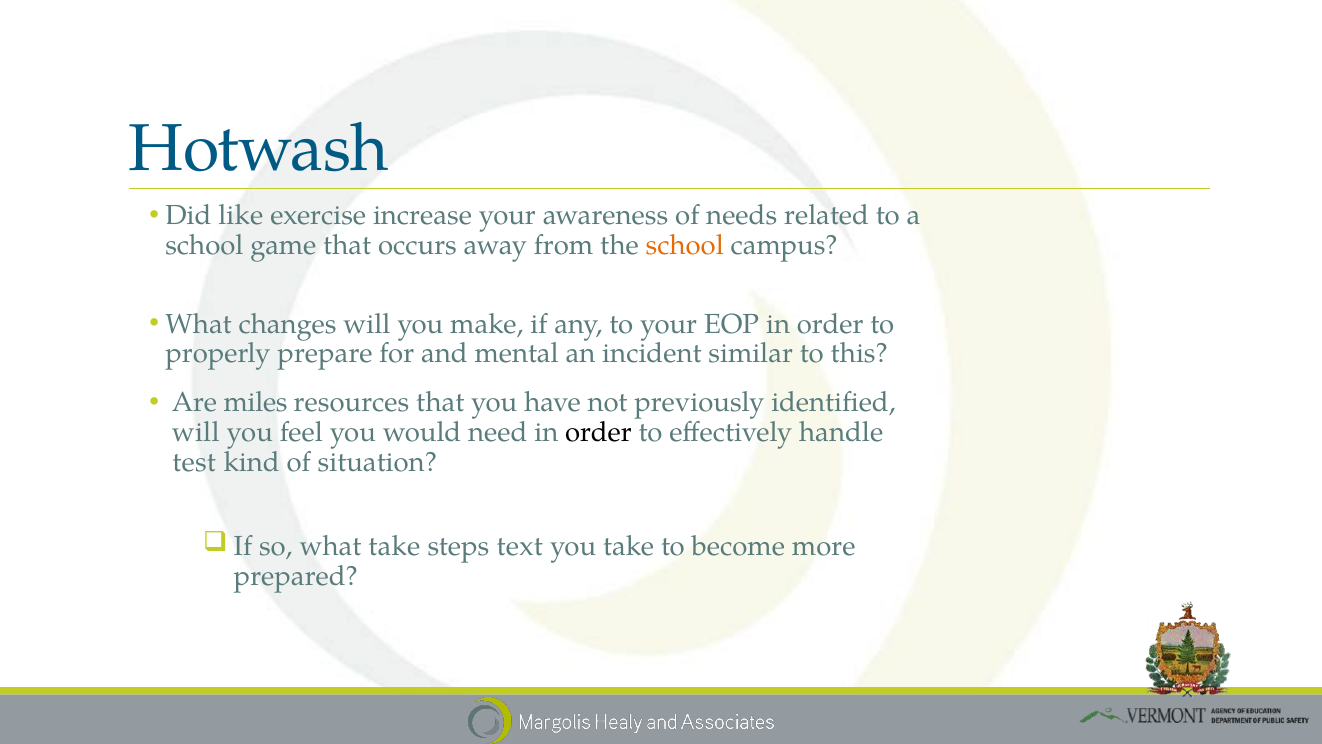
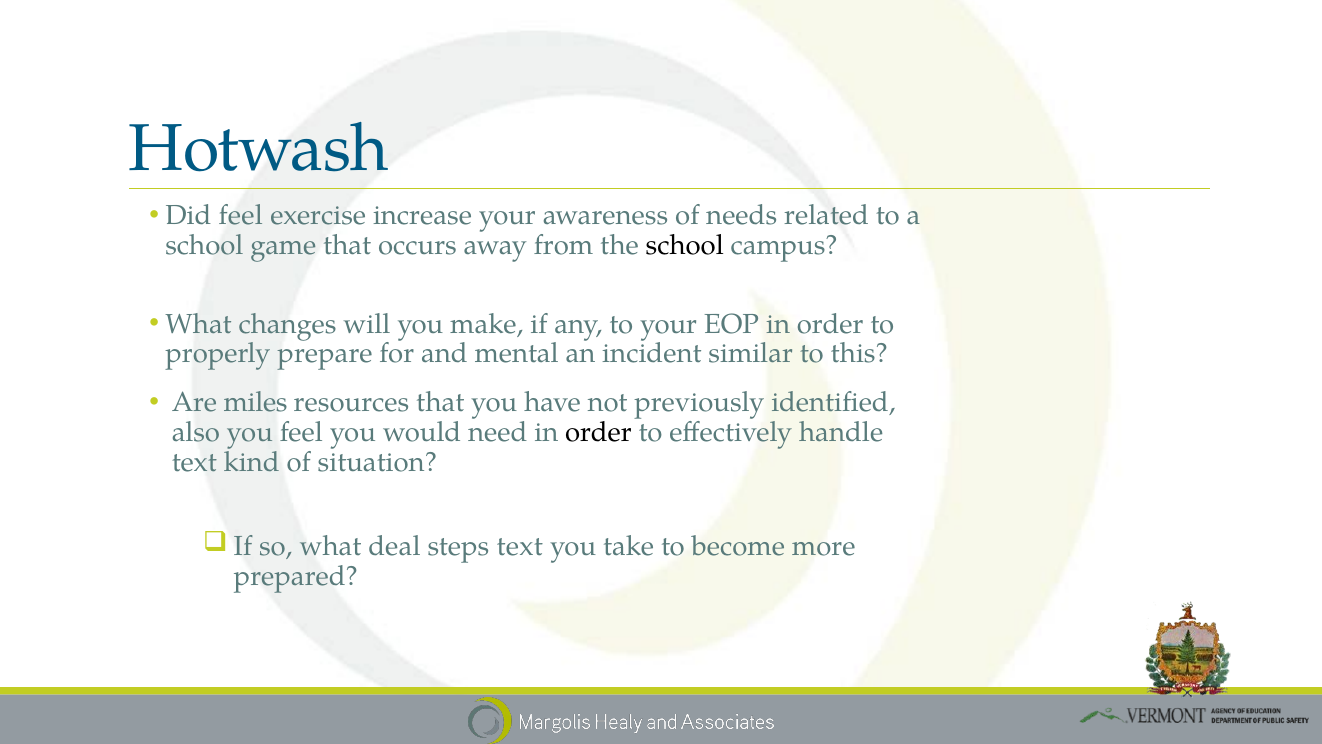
Did like: like -> feel
school at (685, 245) colour: orange -> black
will at (196, 432): will -> also
test at (194, 462): test -> text
what take: take -> deal
